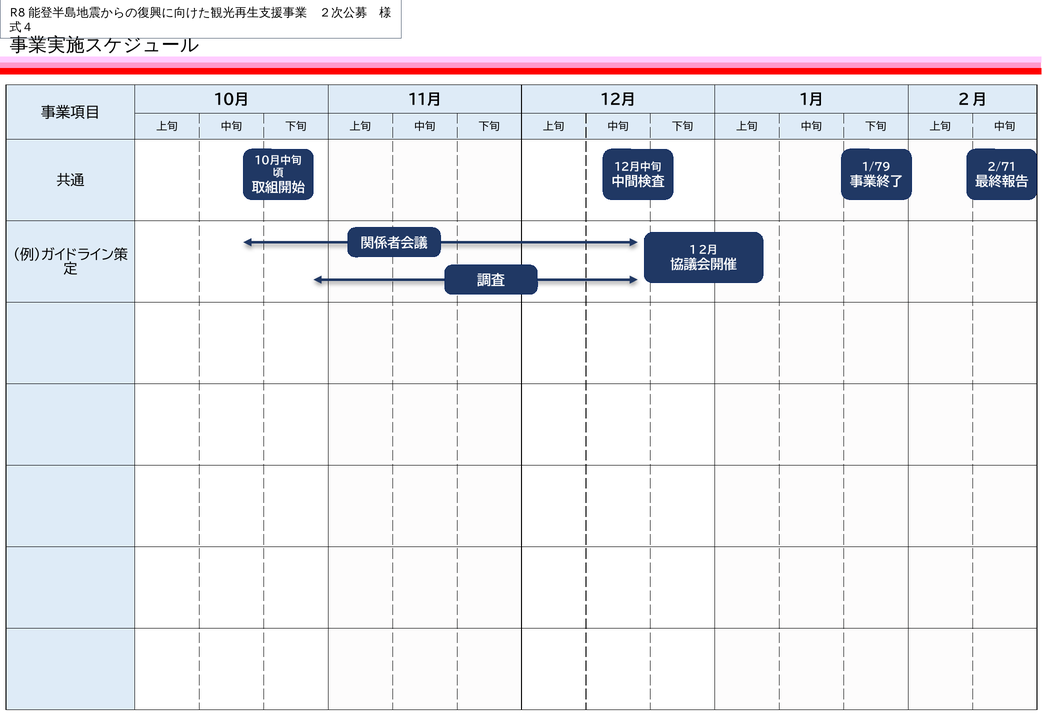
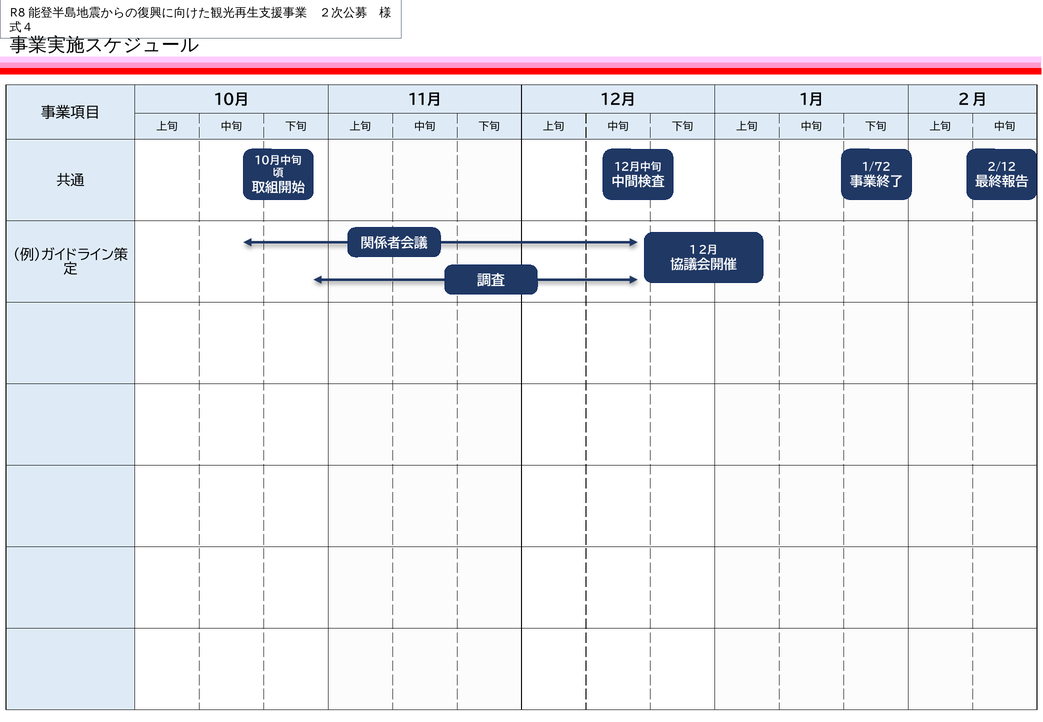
1/79: 1/79 -> 1/72
2/71: 2/71 -> 2/12
